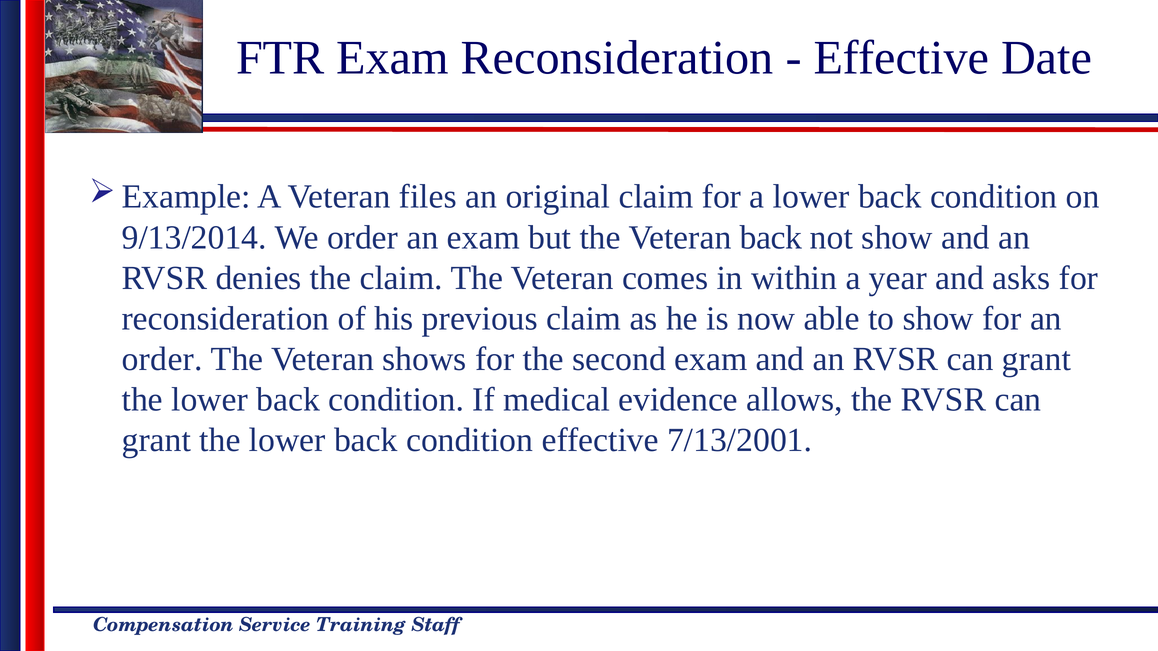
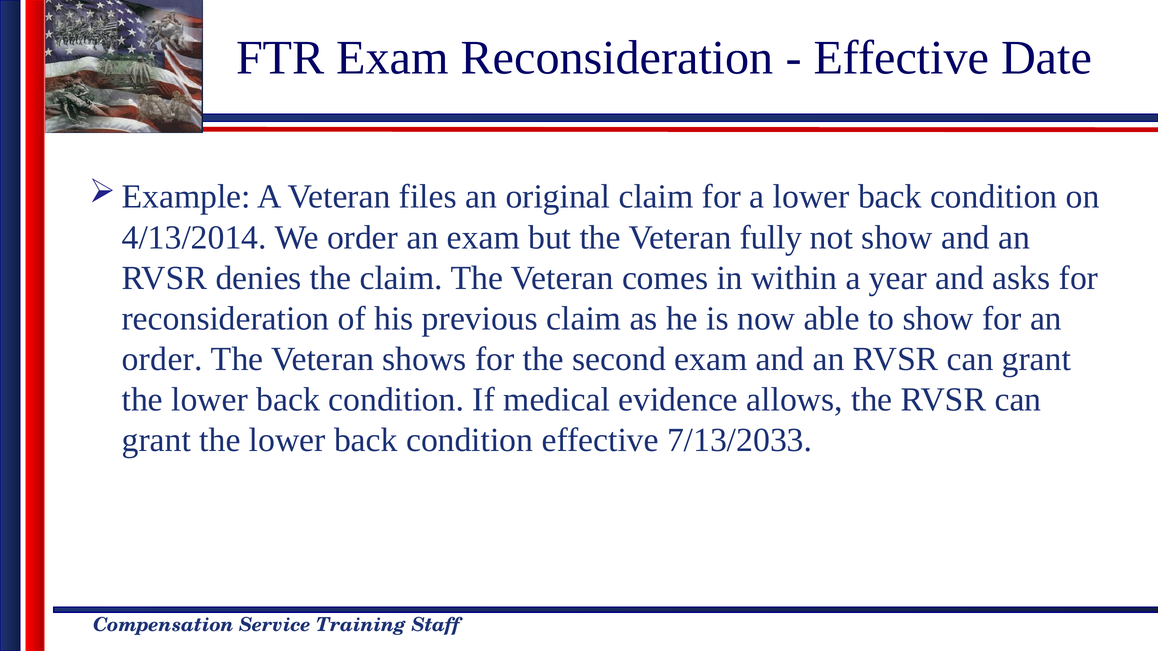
9/13/2014: 9/13/2014 -> 4/13/2014
Veteran back: back -> fully
7/13/2001: 7/13/2001 -> 7/13/2033
